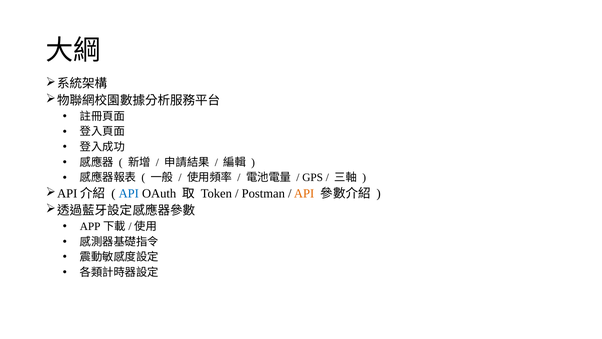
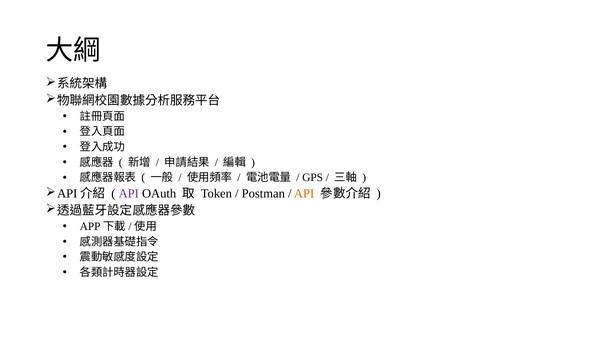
API at (129, 194) colour: blue -> purple
